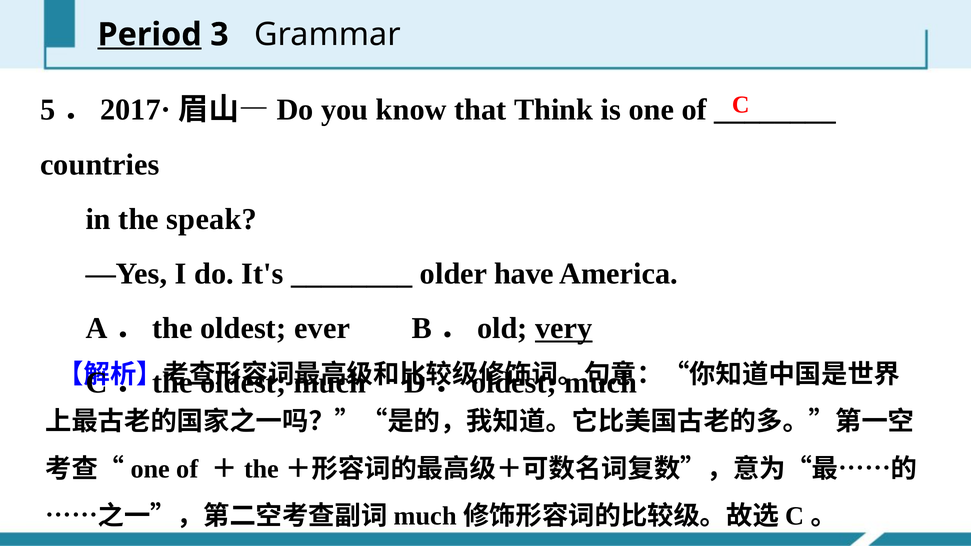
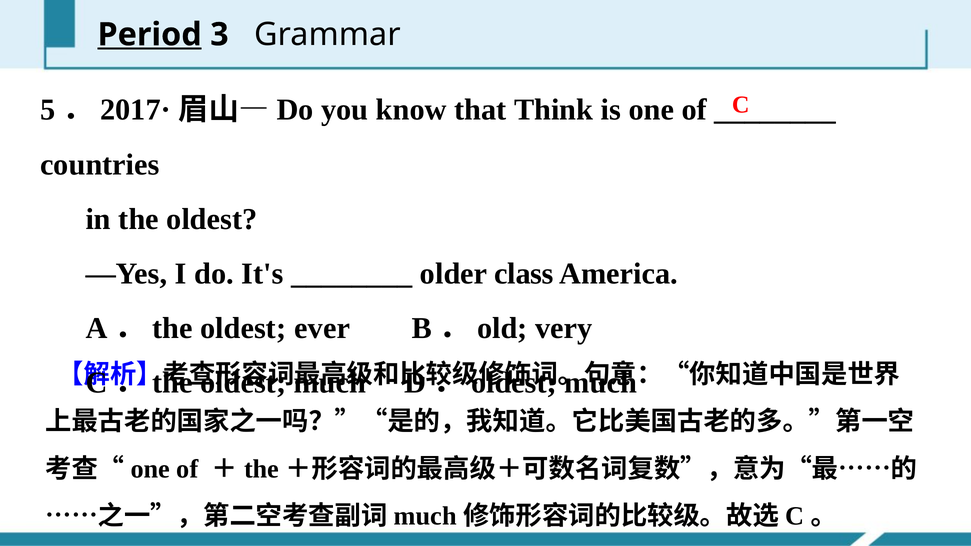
in the speak: speak -> oldest
have: have -> class
very underline: present -> none
